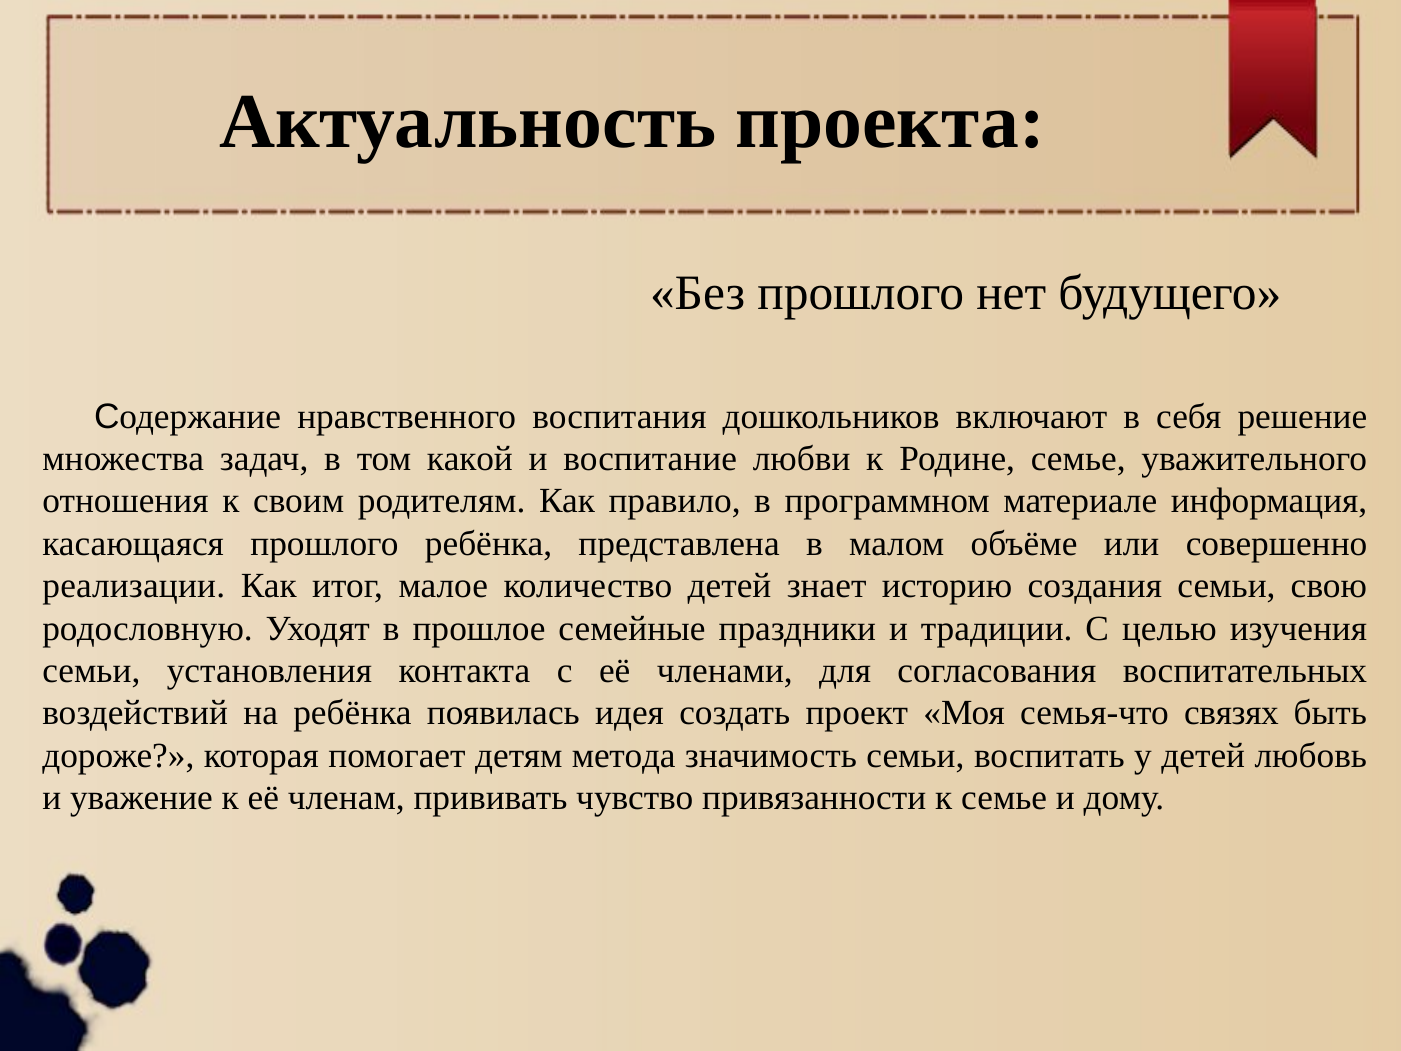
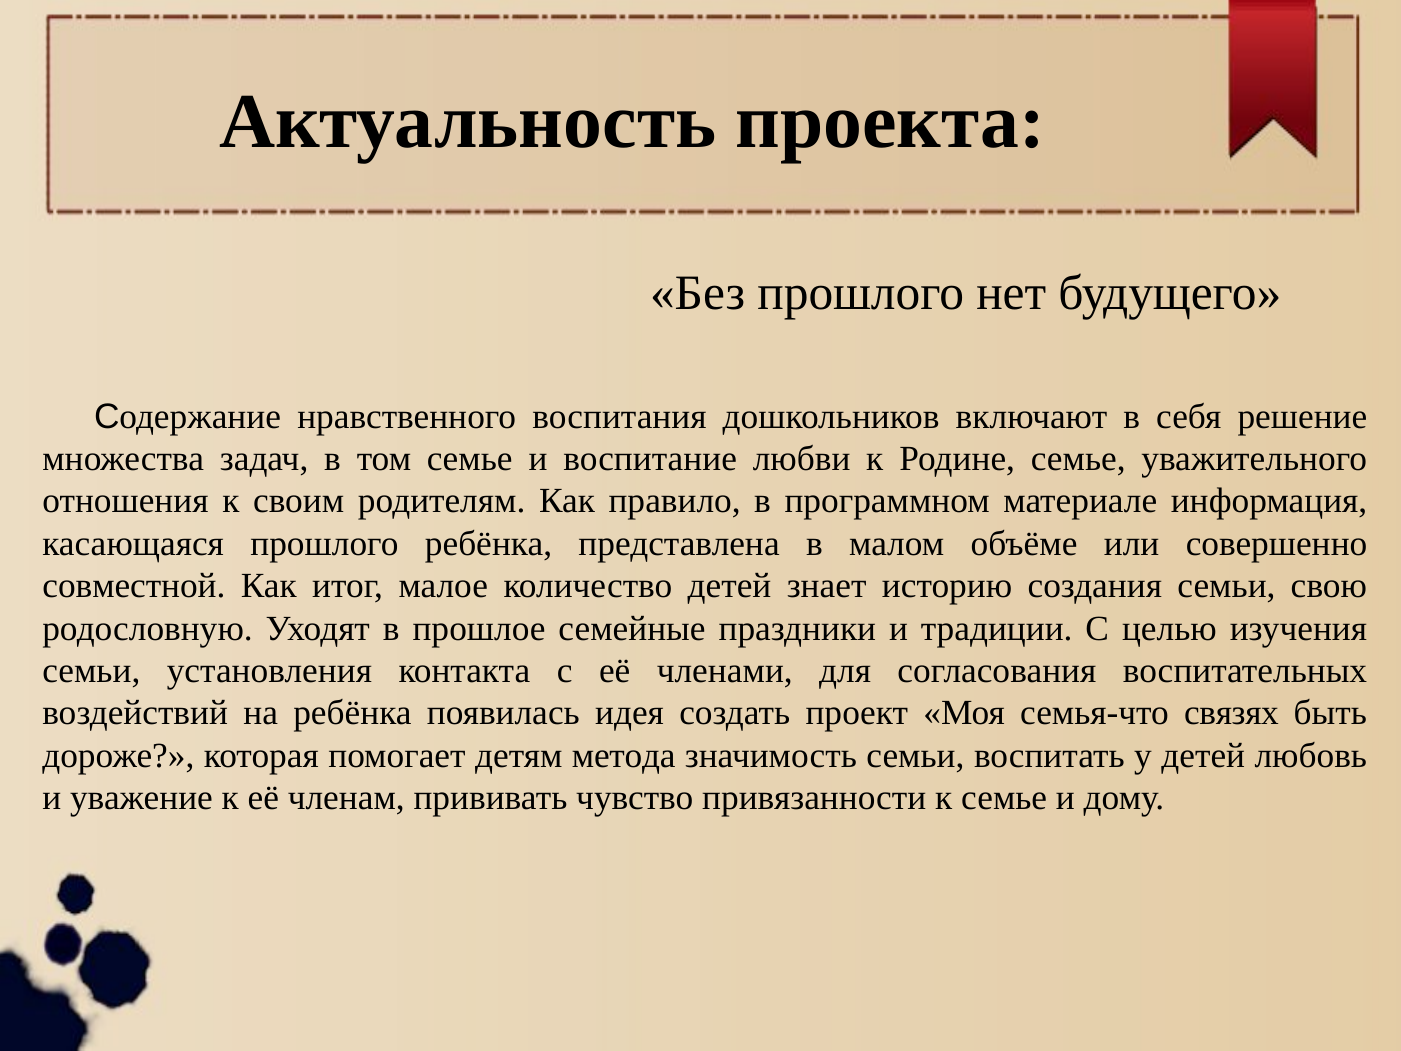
том какой: какой -> семье
реализации: реализации -> совместной
